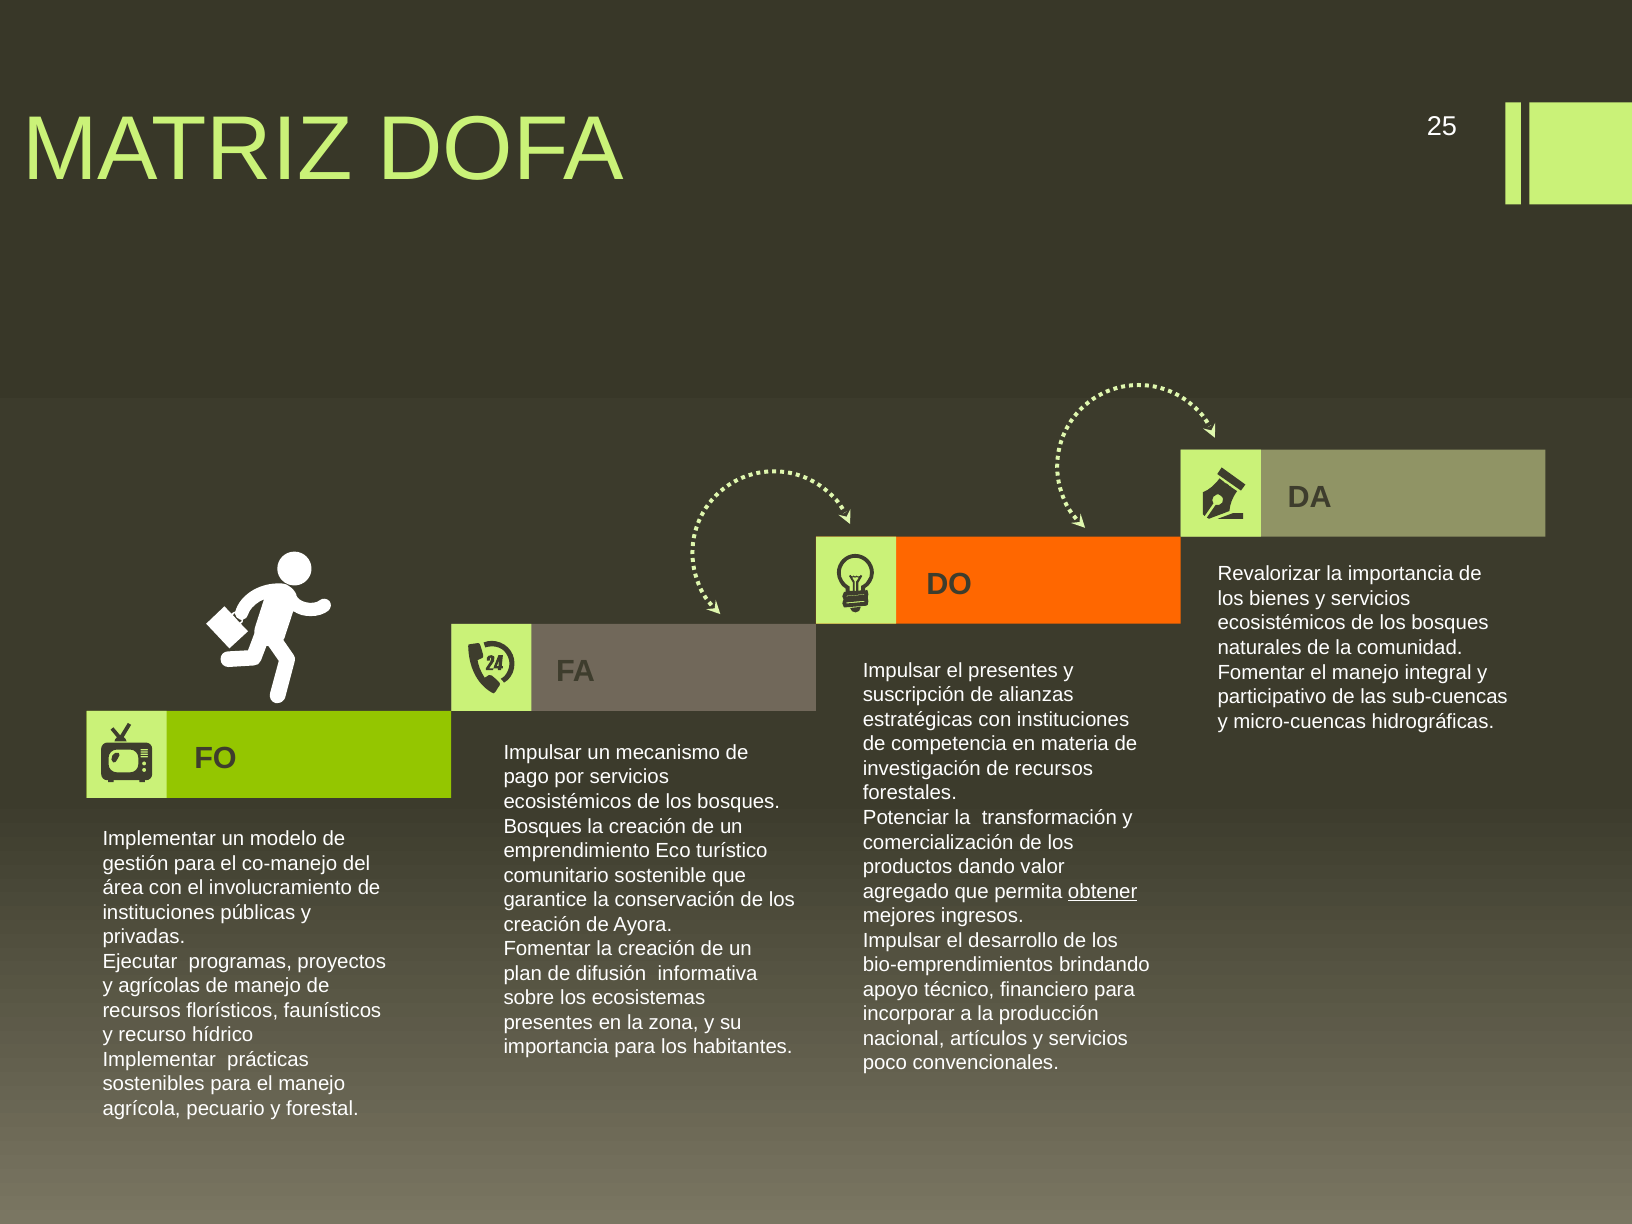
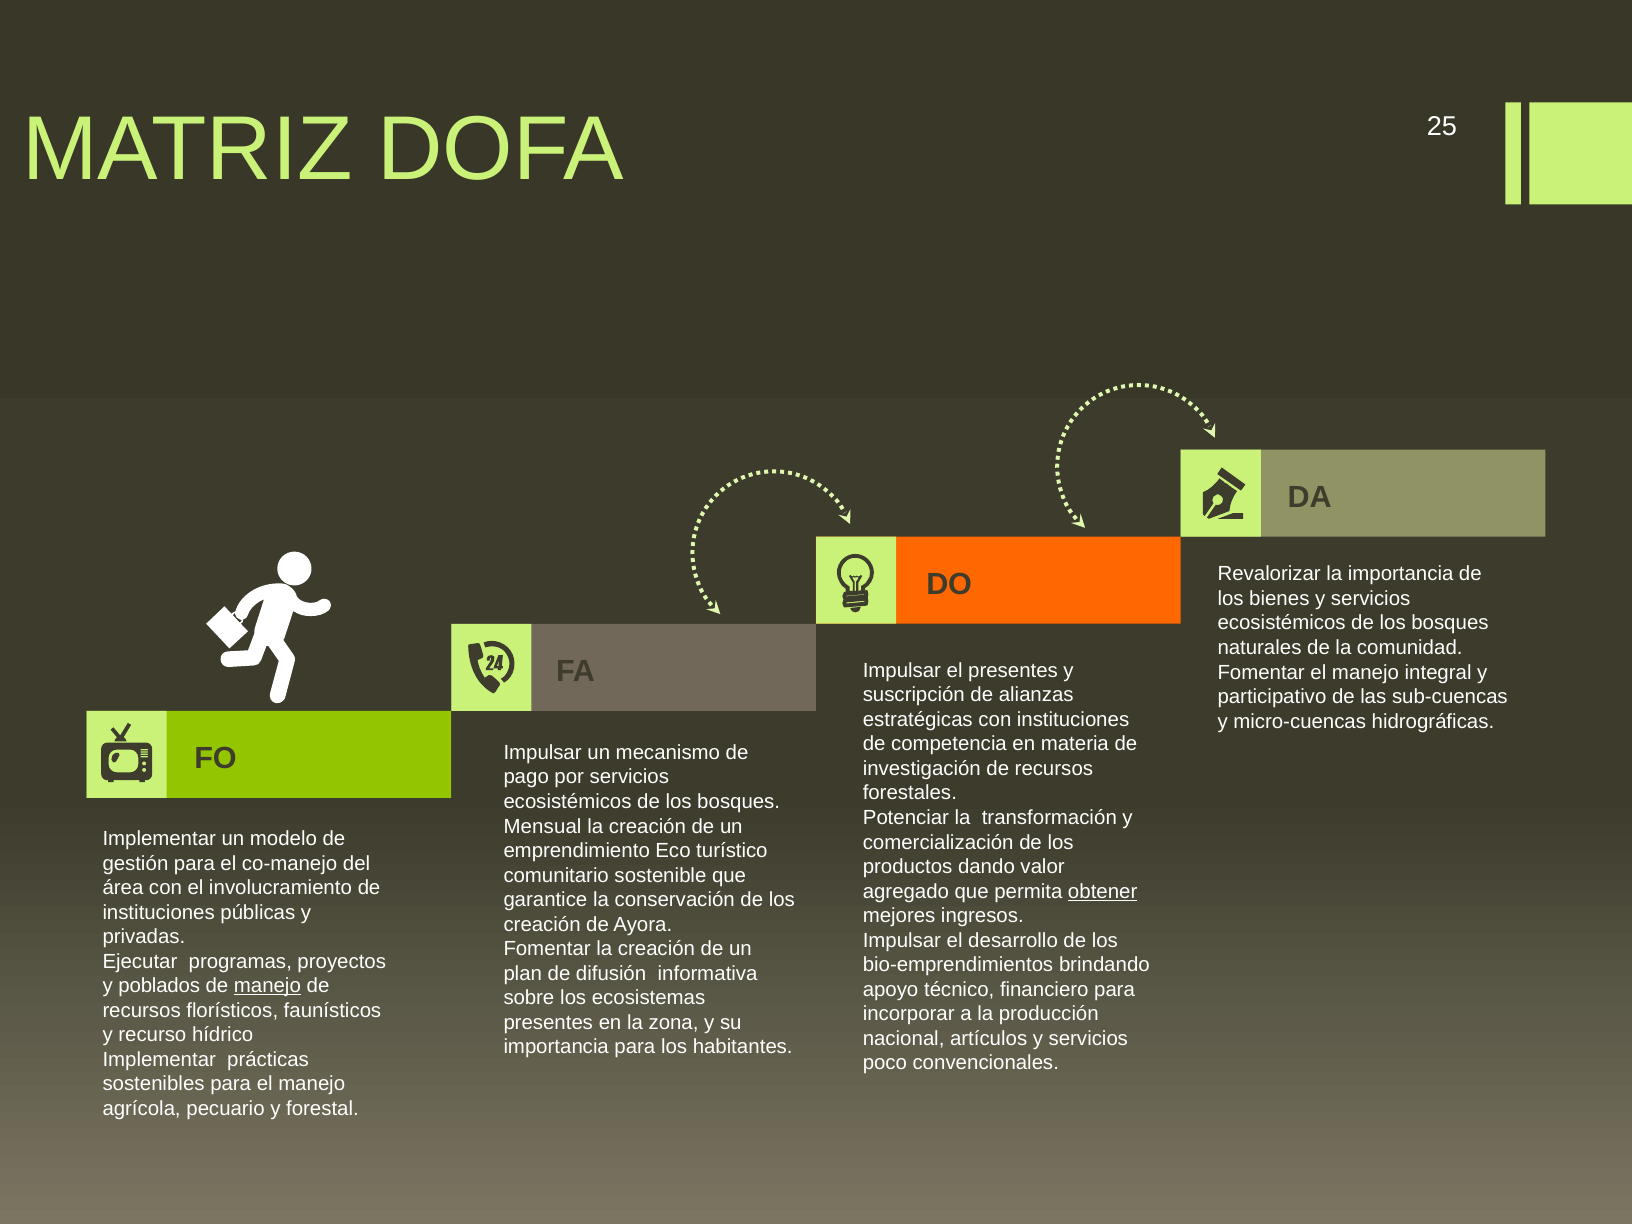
Bosques at (543, 826): Bosques -> Mensual
agrícolas: agrícolas -> poblados
manejo at (267, 986) underline: none -> present
